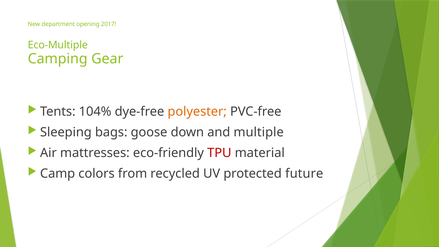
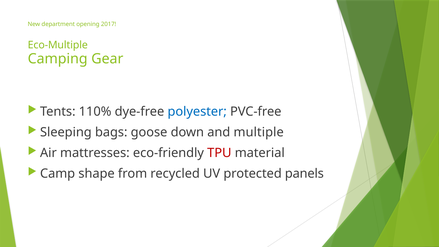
104%: 104% -> 110%
polyester colour: orange -> blue
colors: colors -> shape
future: future -> panels
